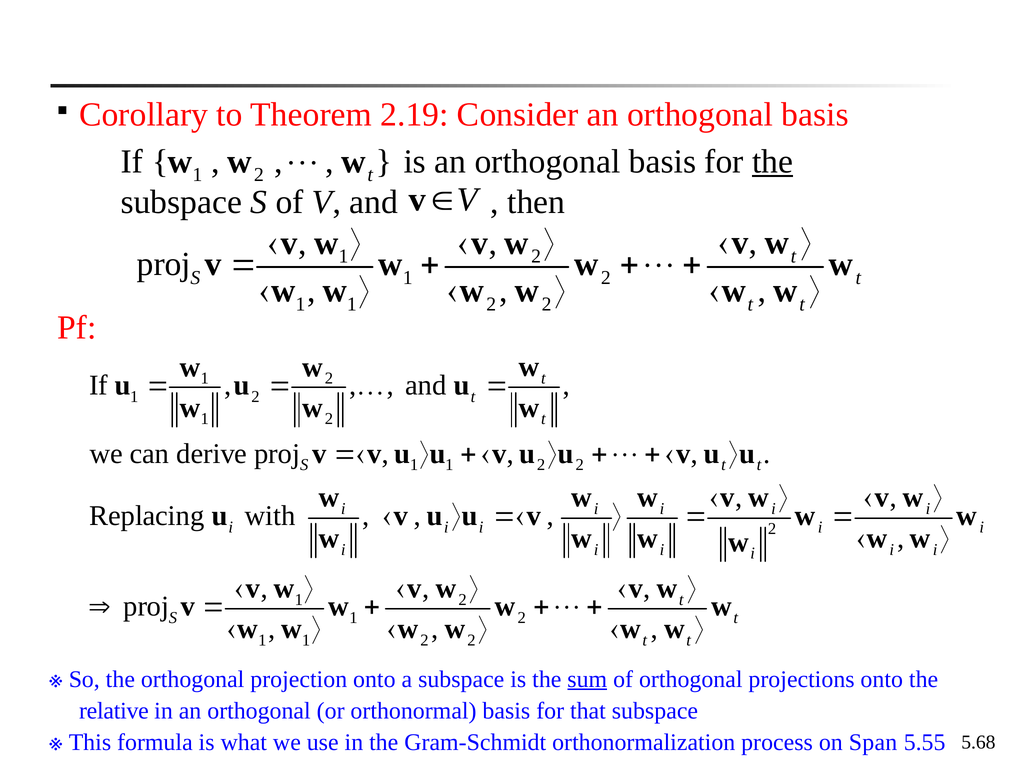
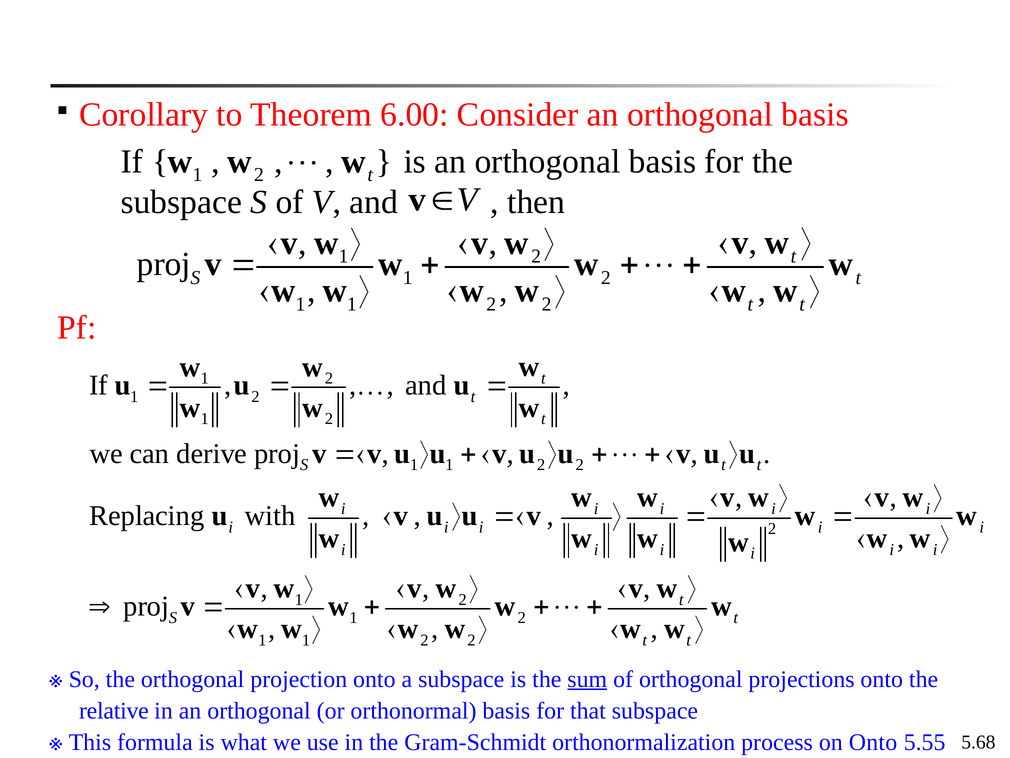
2.19: 2.19 -> 6.00
the at (773, 162) underline: present -> none
on Span: Span -> Onto
